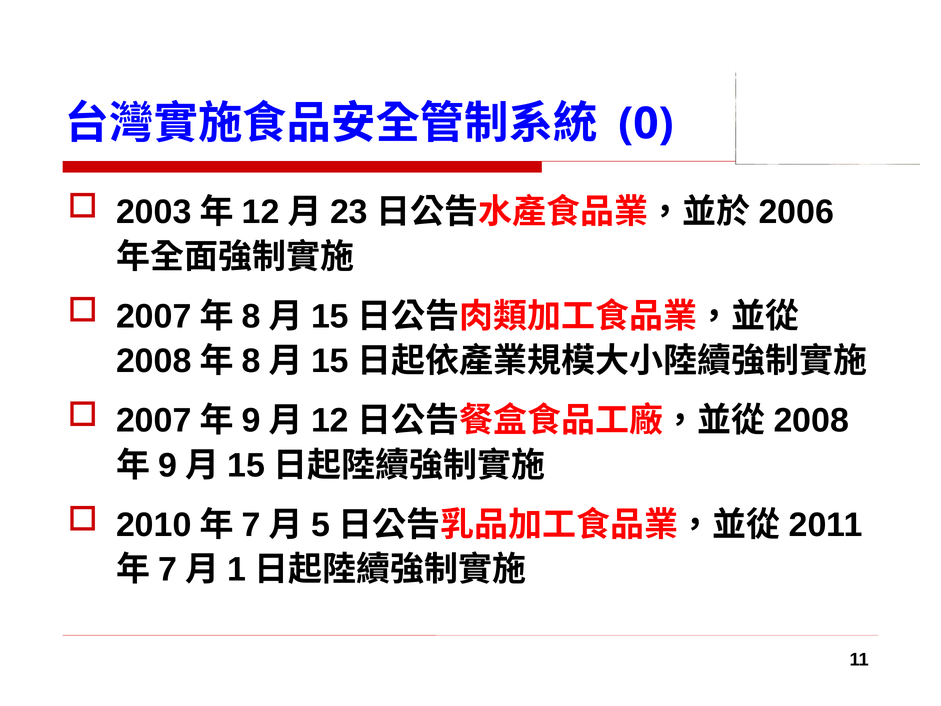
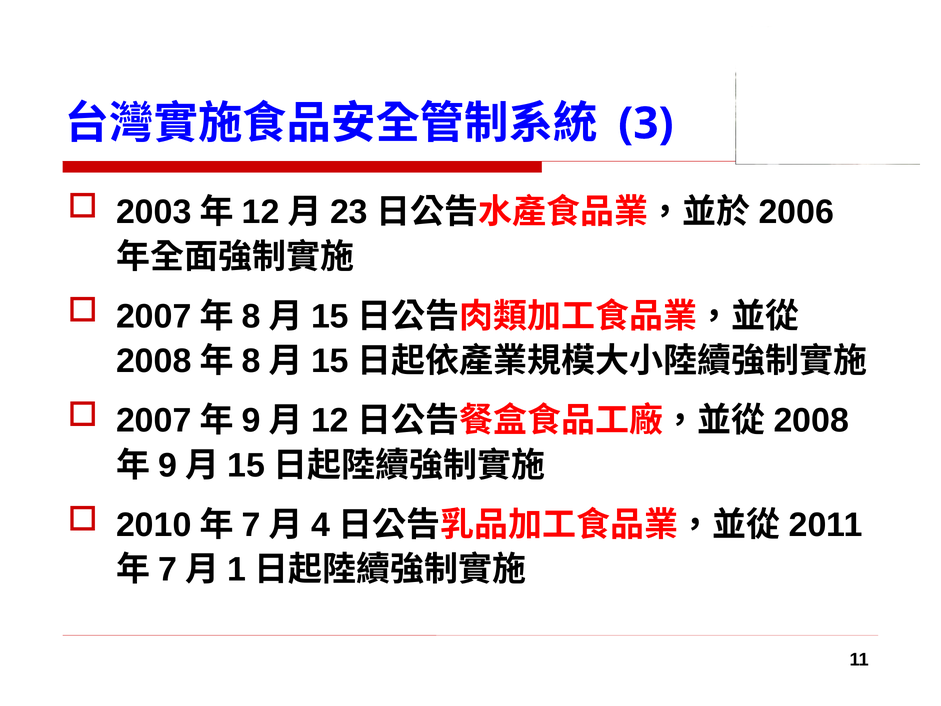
0: 0 -> 3
5: 5 -> 4
